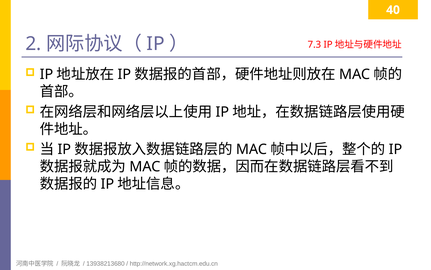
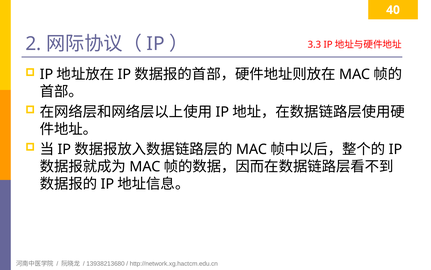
7.3: 7.3 -> 3.3
